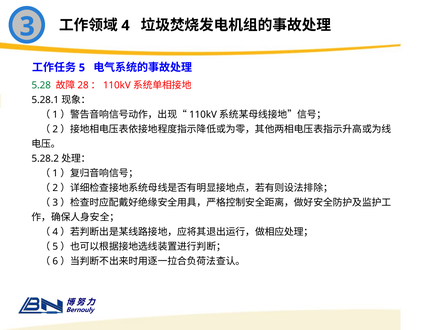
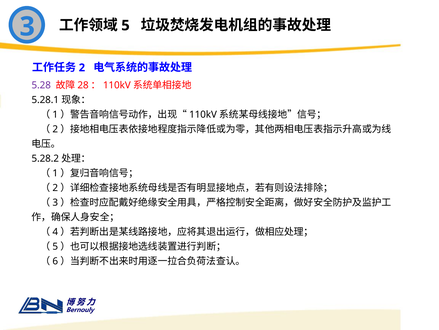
4: 4 -> 5
5: 5 -> 2
5.28 colour: green -> purple
